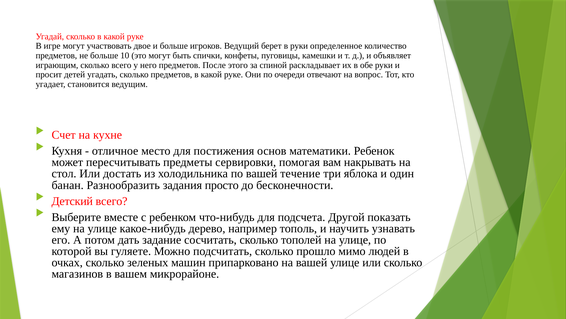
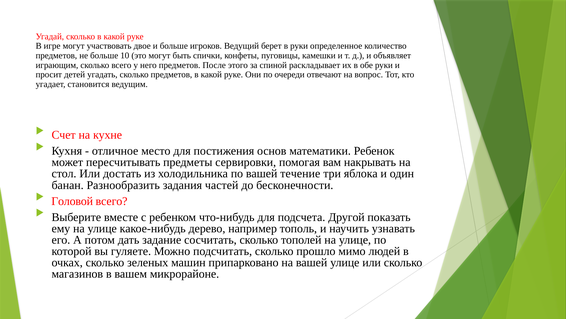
просто: просто -> частей
Детский: Детский -> Головой
